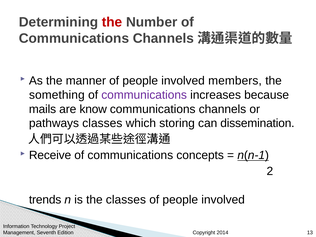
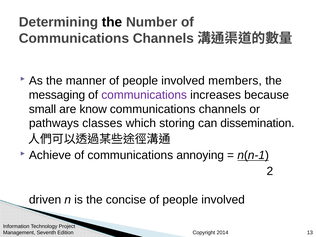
the at (112, 22) colour: red -> black
something: something -> messaging
mails: mails -> small
Receive: Receive -> Achieve
concepts: concepts -> annoying
trends: trends -> driven
the classes: classes -> concise
